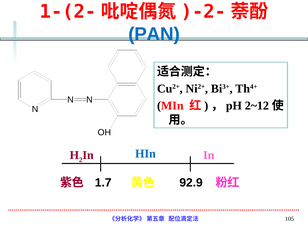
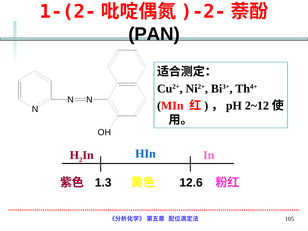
PAN colour: blue -> black
1.7: 1.7 -> 1.3
92.9: 92.9 -> 12.6
